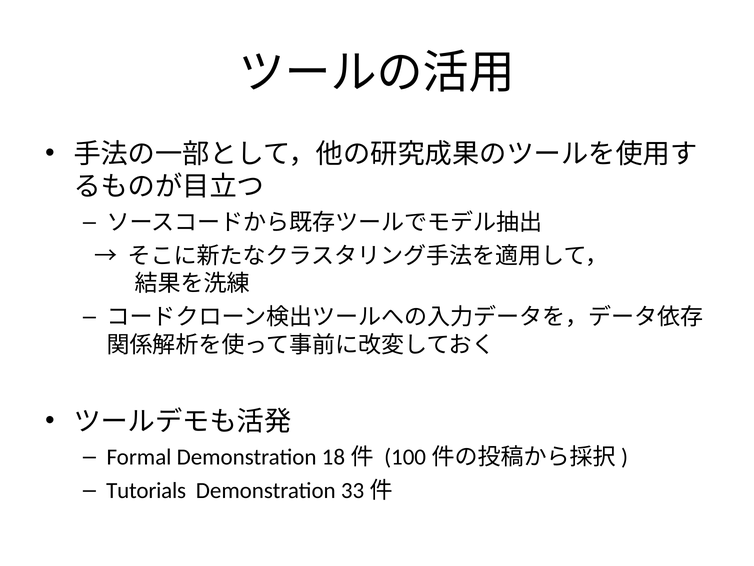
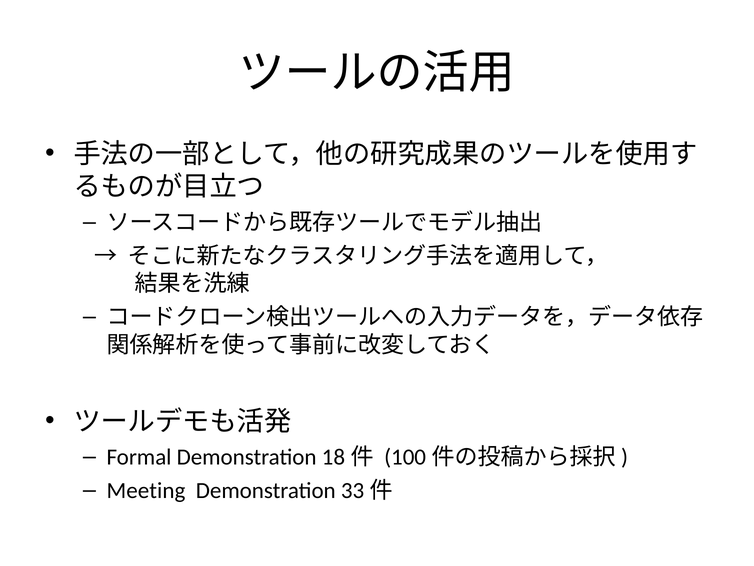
Tutorials: Tutorials -> Meeting
